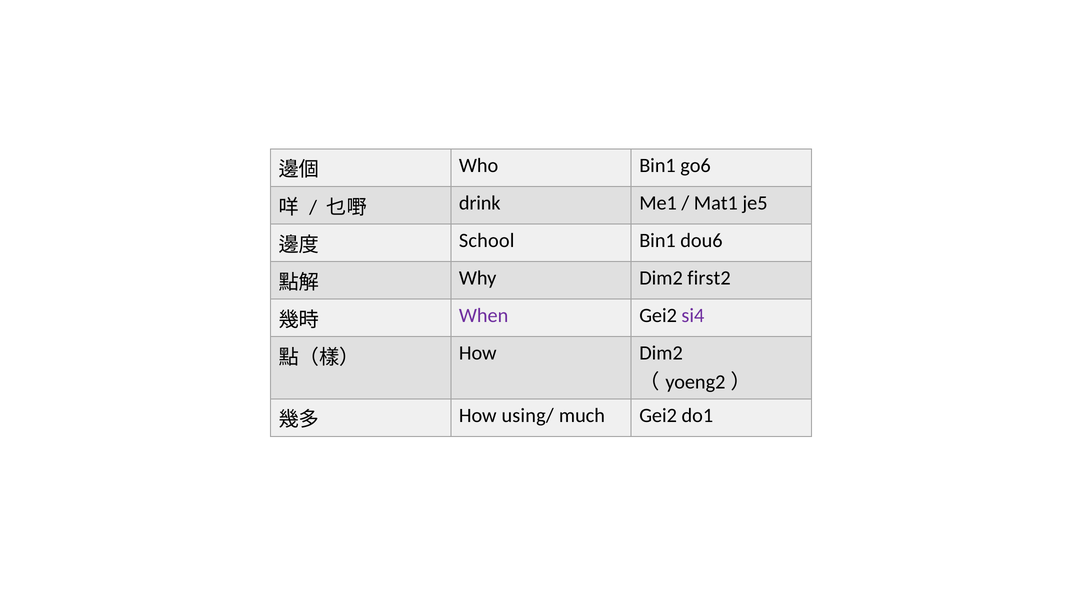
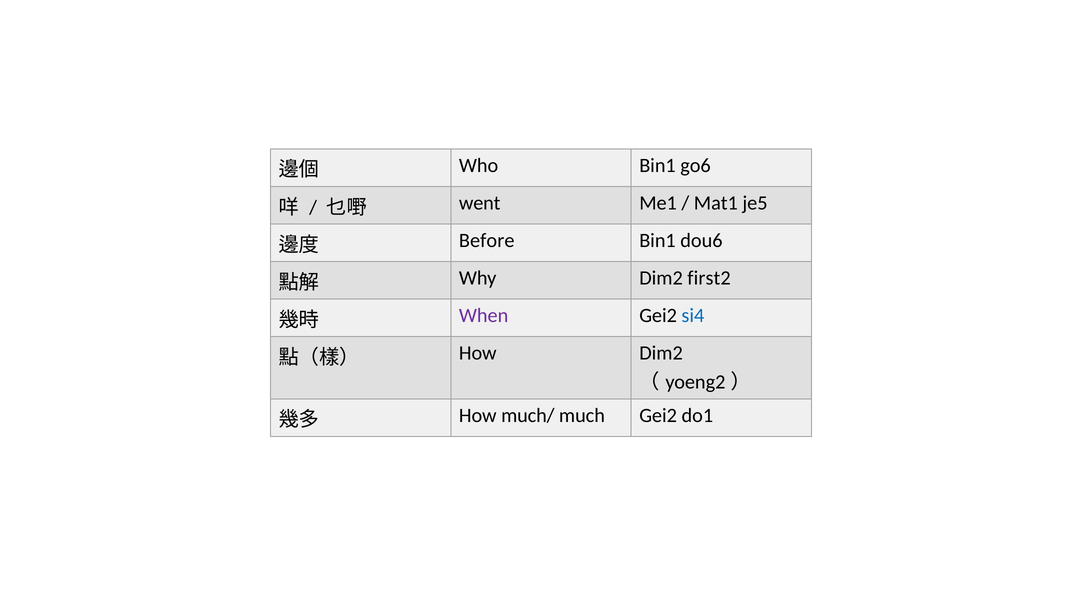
drink: drink -> went
School: School -> Before
si4 colour: purple -> blue
using/: using/ -> much/
